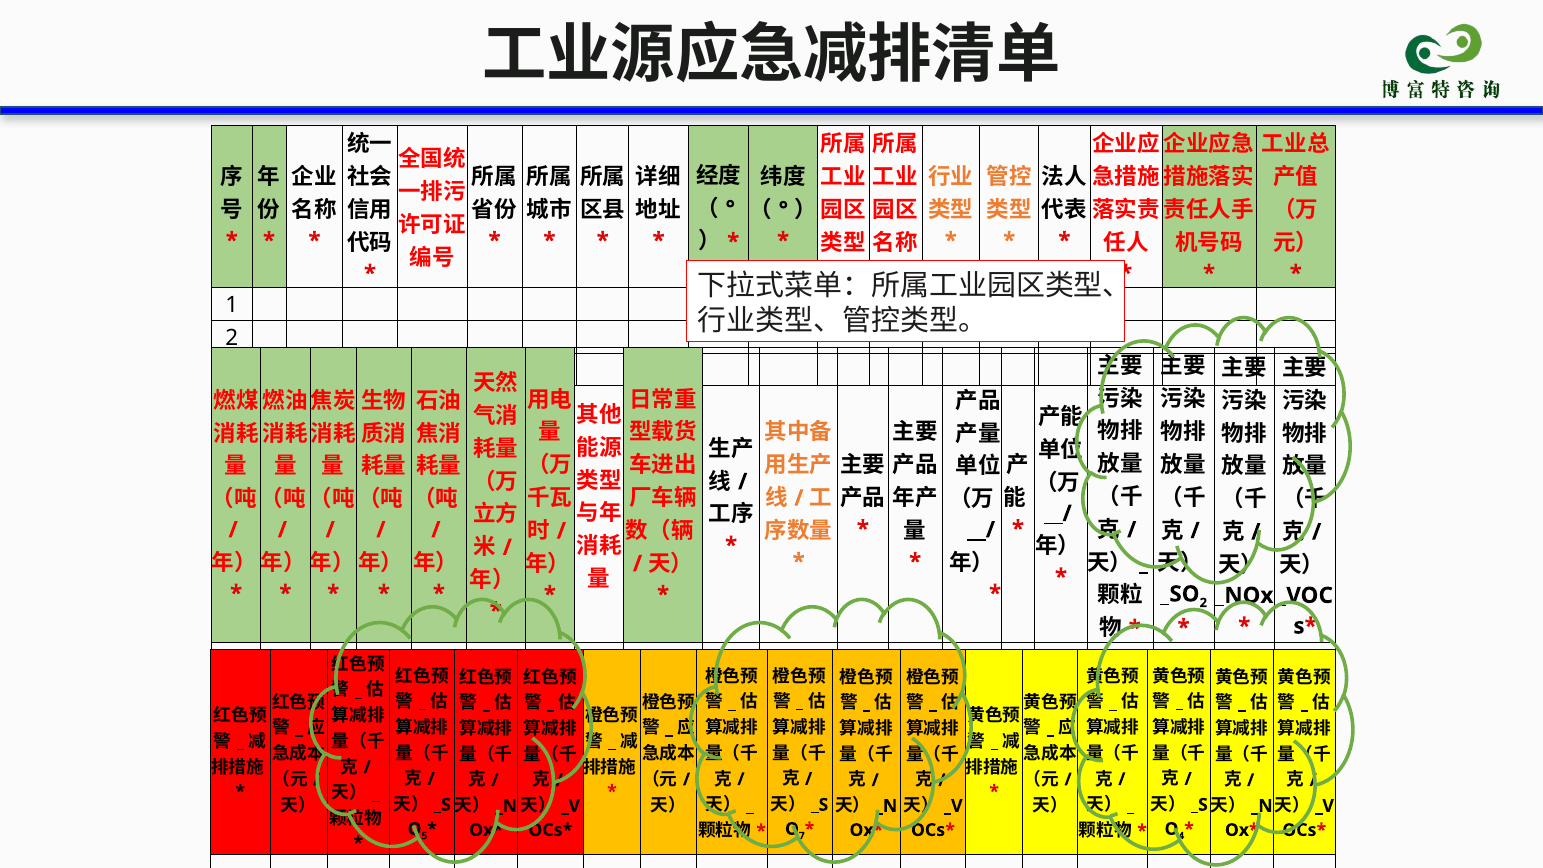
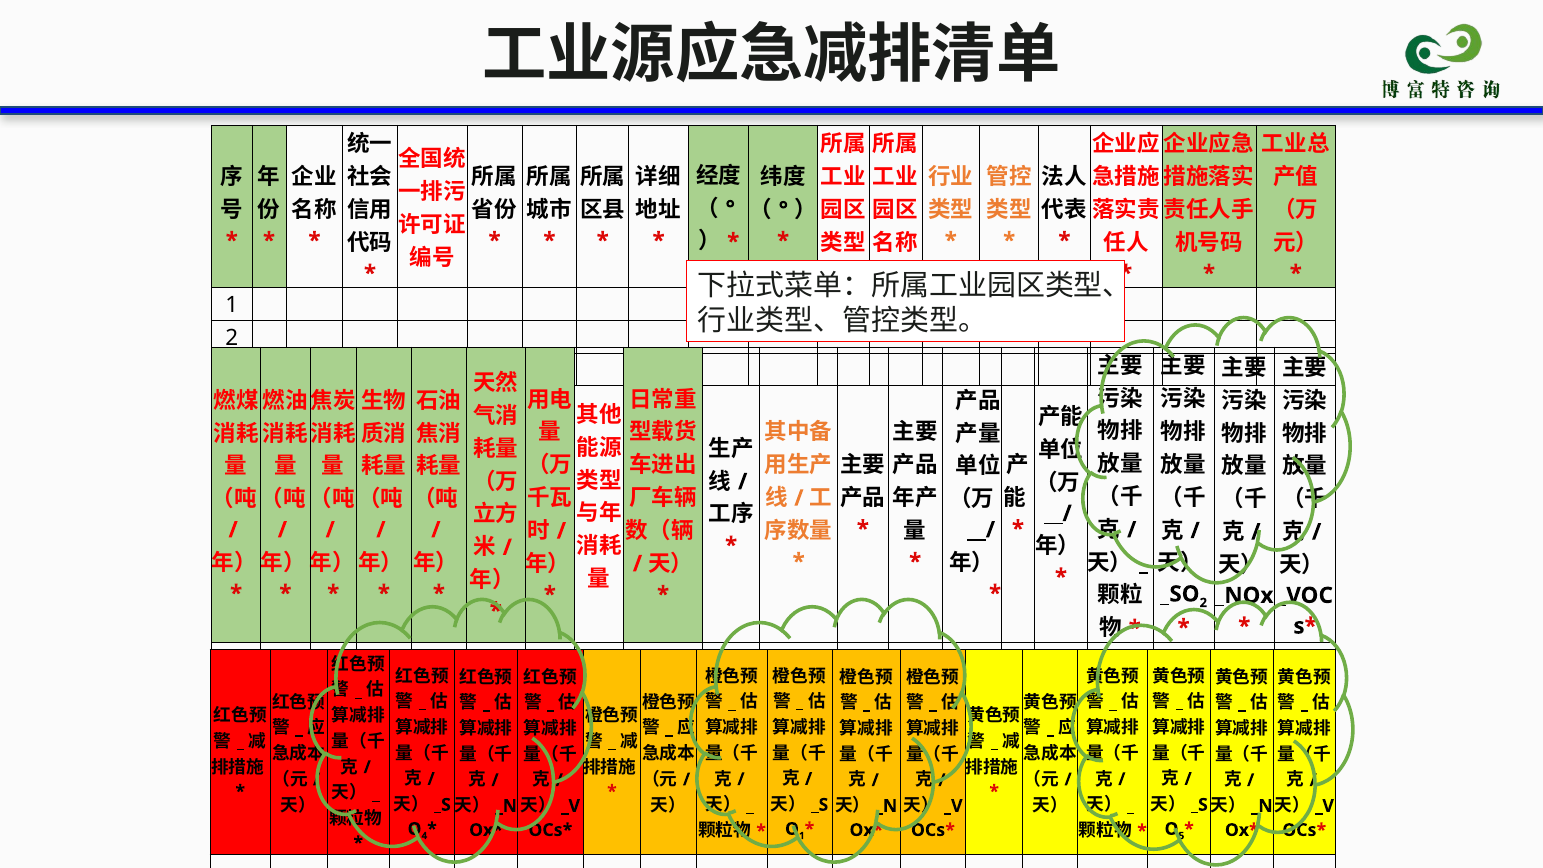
5: 5 -> 4
7 at (802, 836): 7 -> 1
4: 4 -> 5
